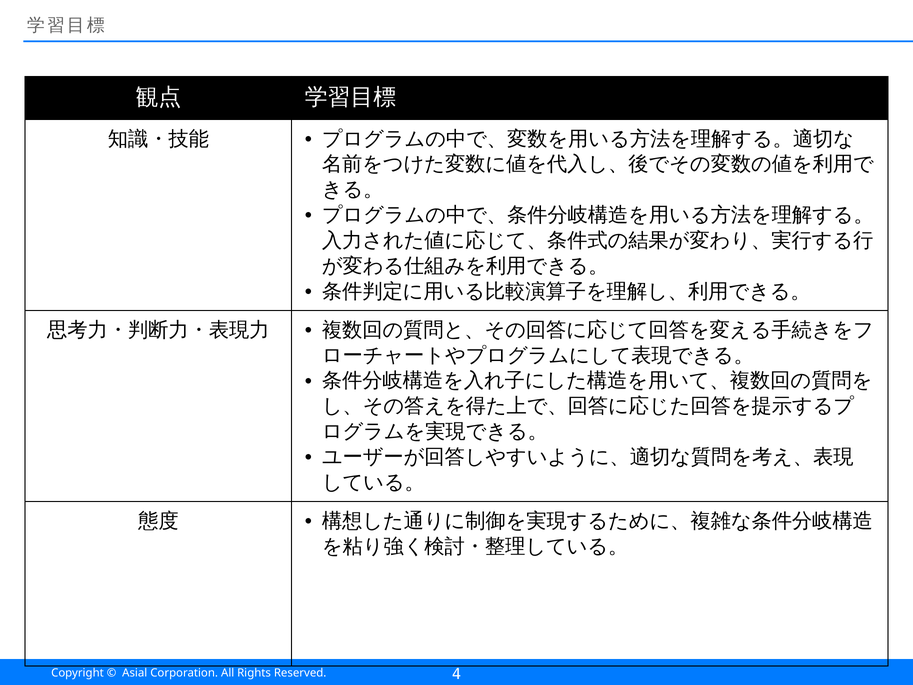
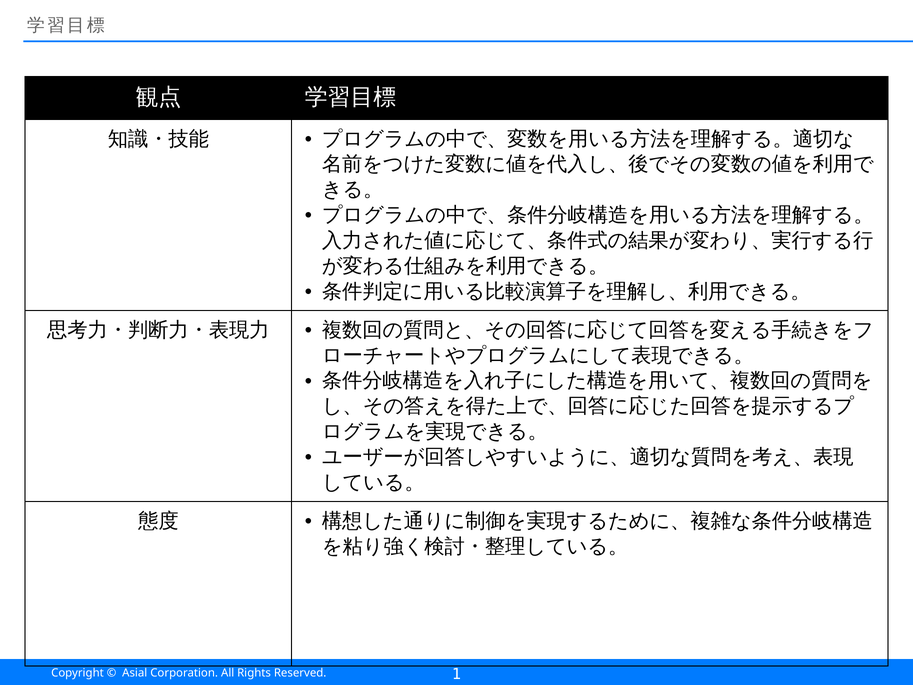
4: 4 -> 1
